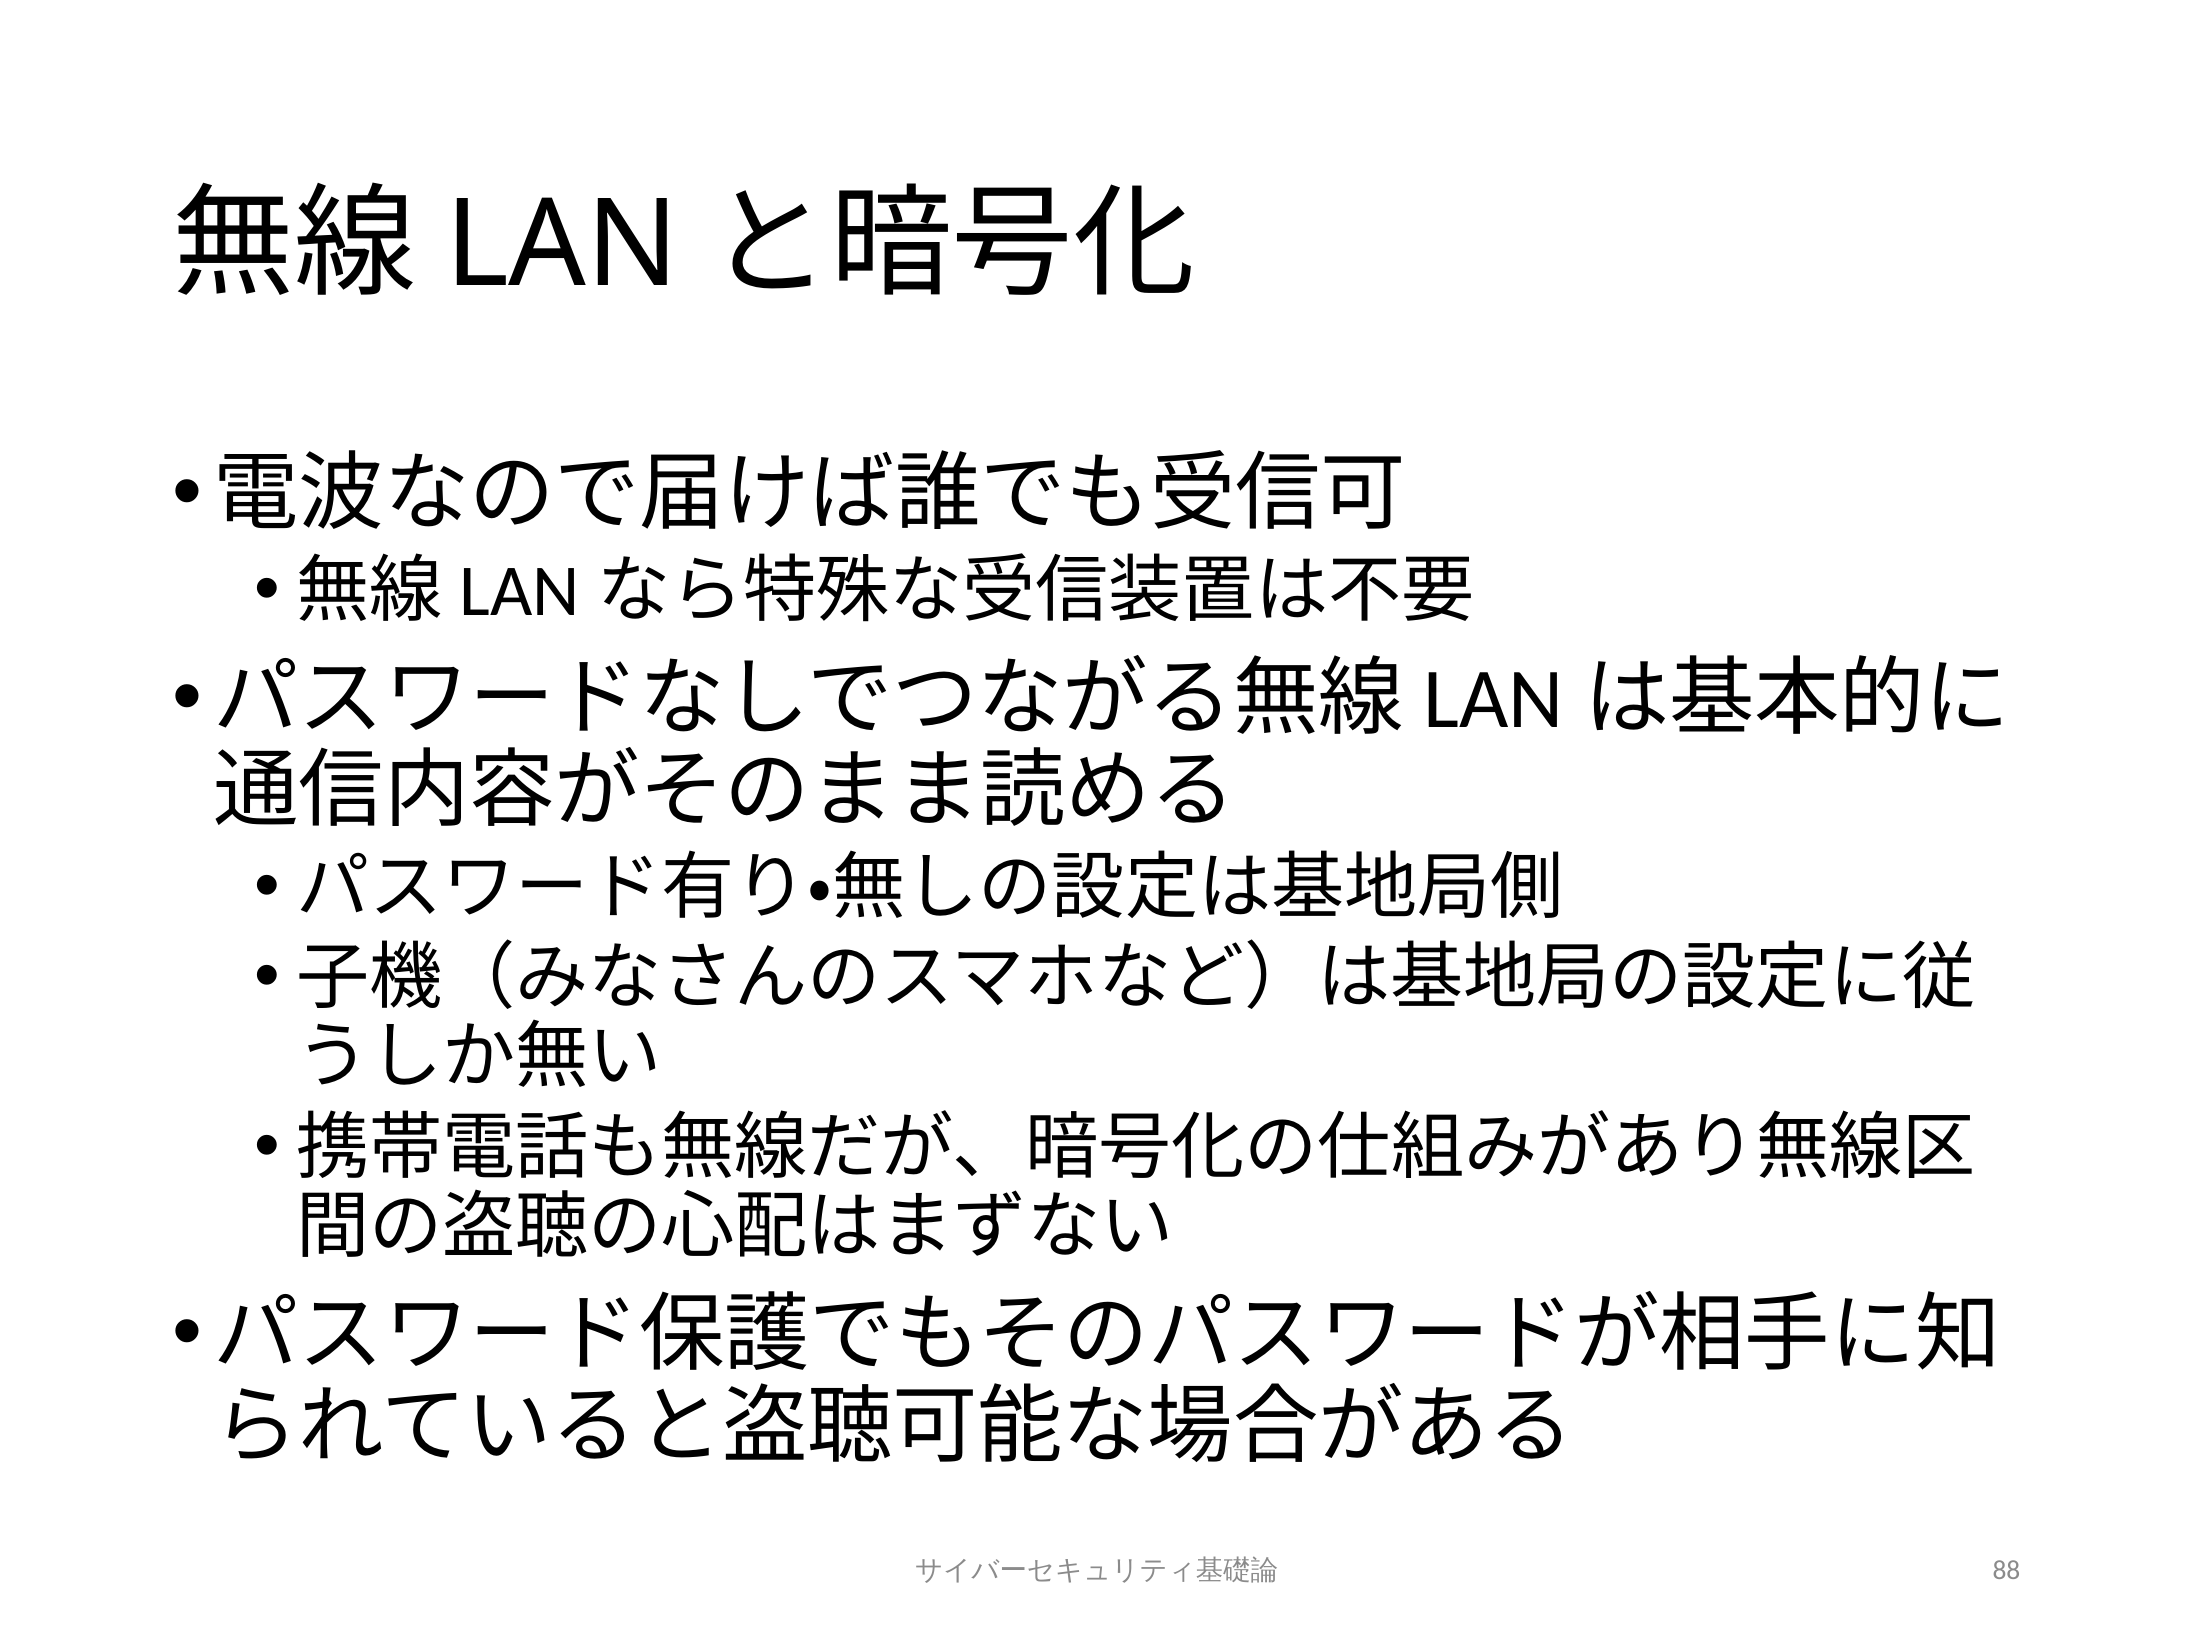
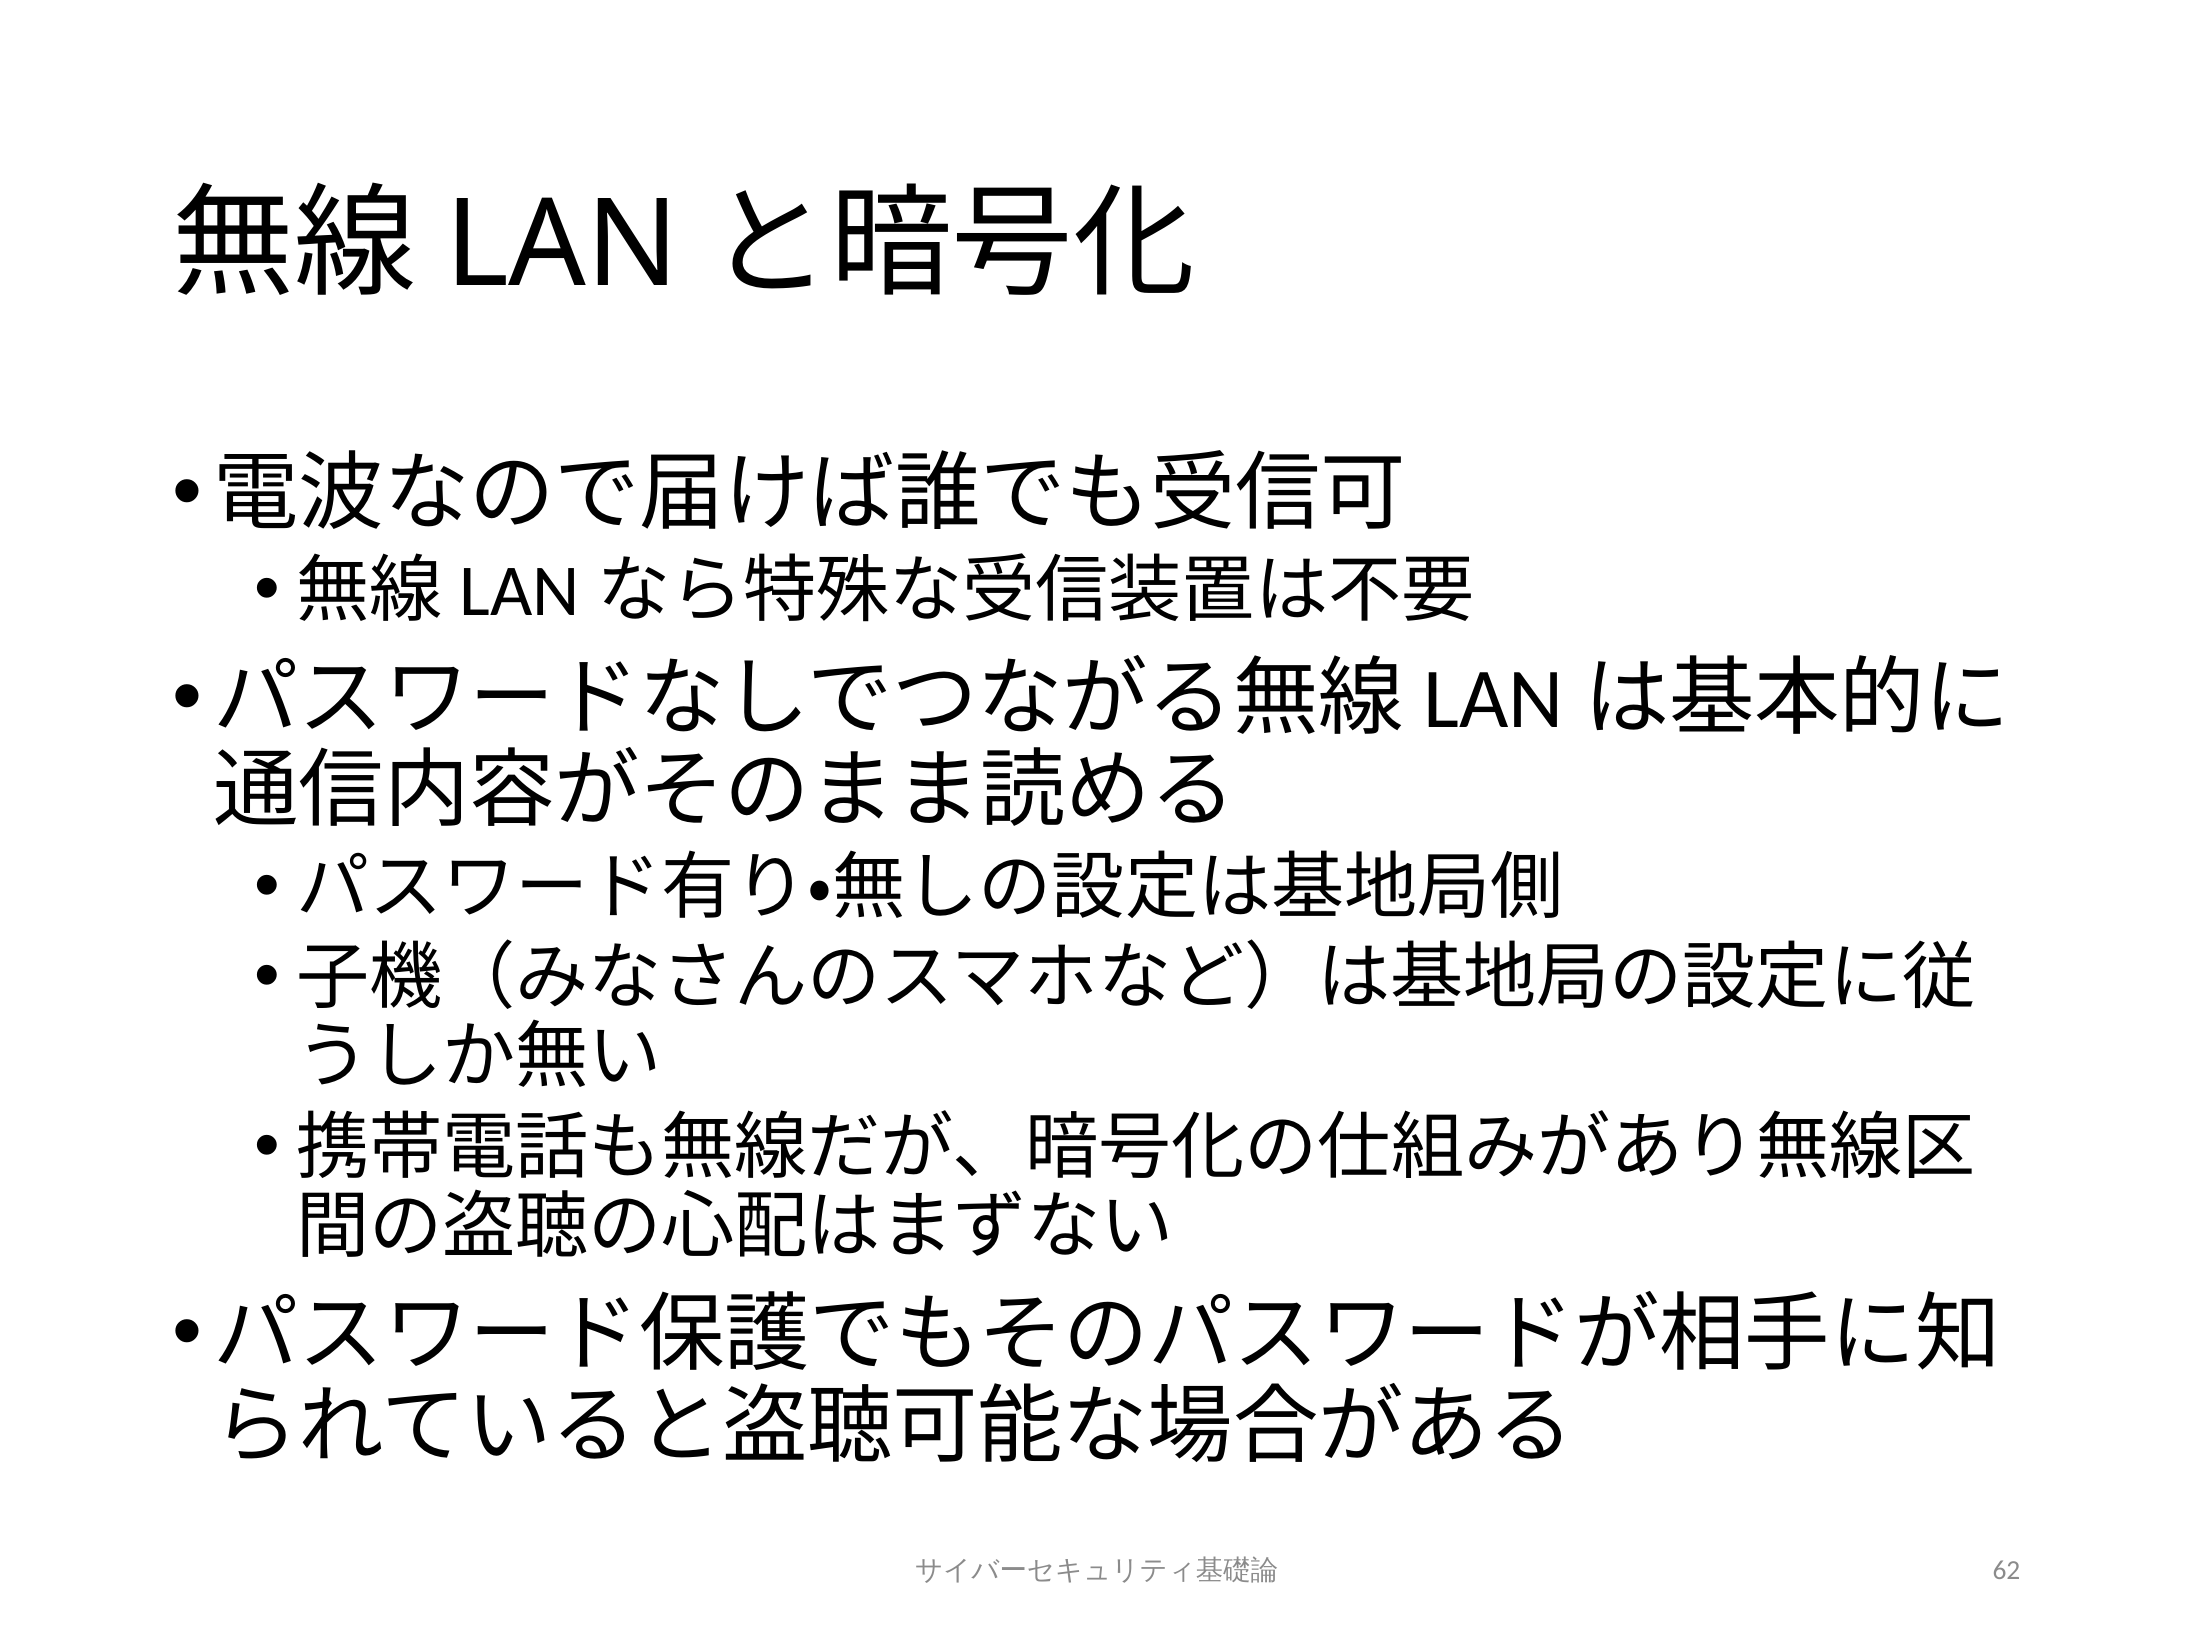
88: 88 -> 62
